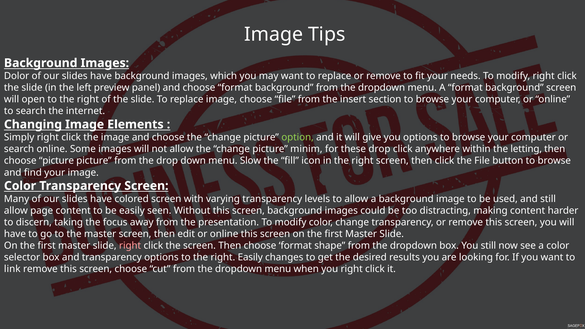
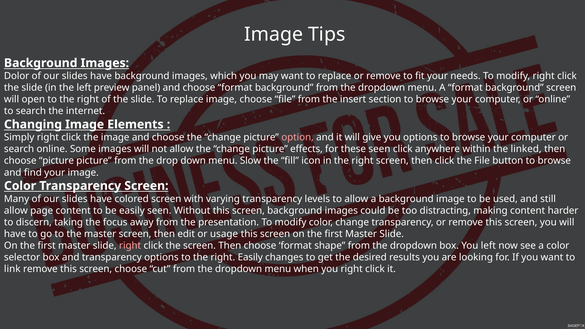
option colour: light green -> pink
minim: minim -> effects
these drop: drop -> seen
letting: letting -> linked
edit or online: online -> usage
You still: still -> left
